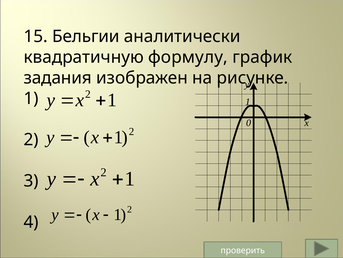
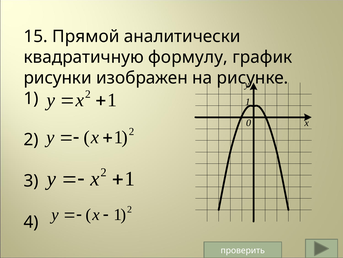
Бельгии: Бельгии -> Прямой
задания: задания -> рисунки
